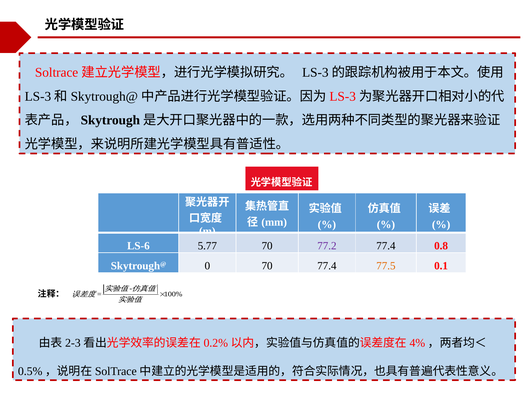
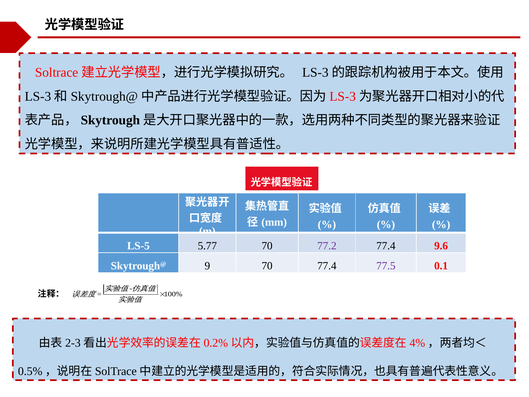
LS-6: LS-6 -> LS-5
0.8: 0.8 -> 9.6
0: 0 -> 9
77.5 colour: orange -> purple
